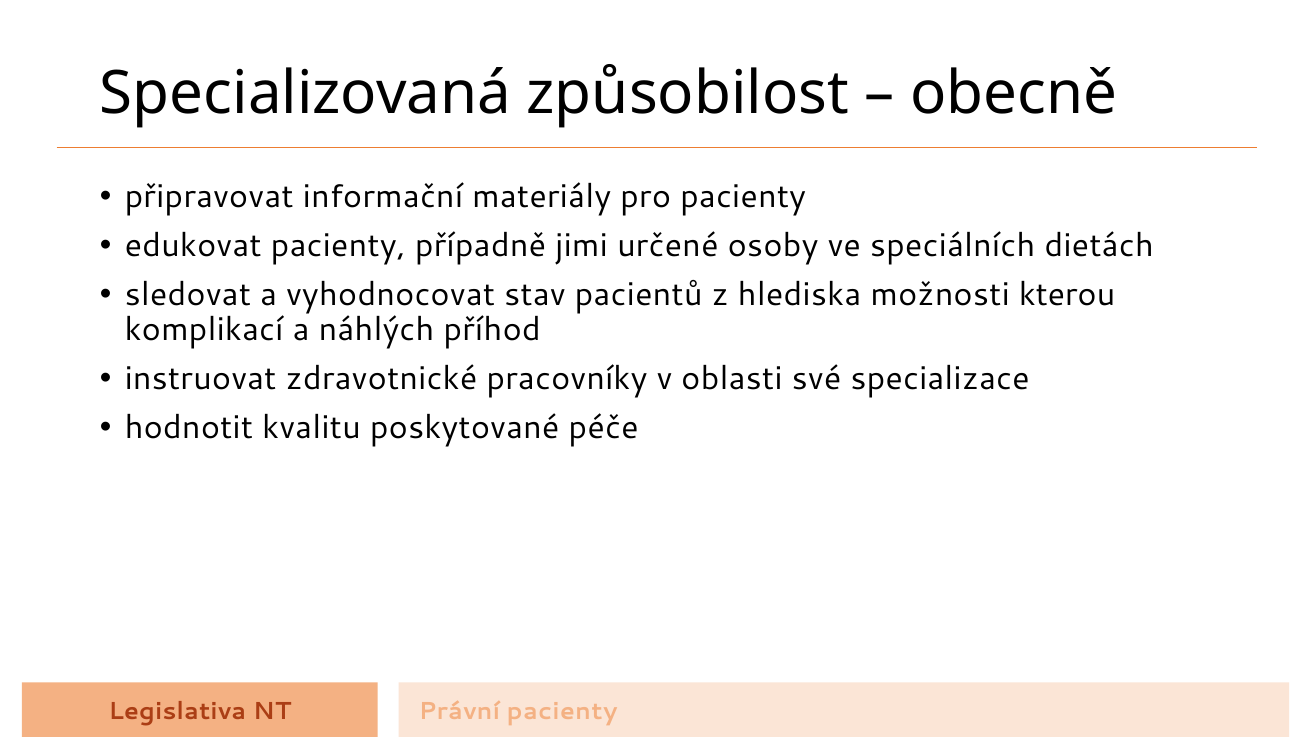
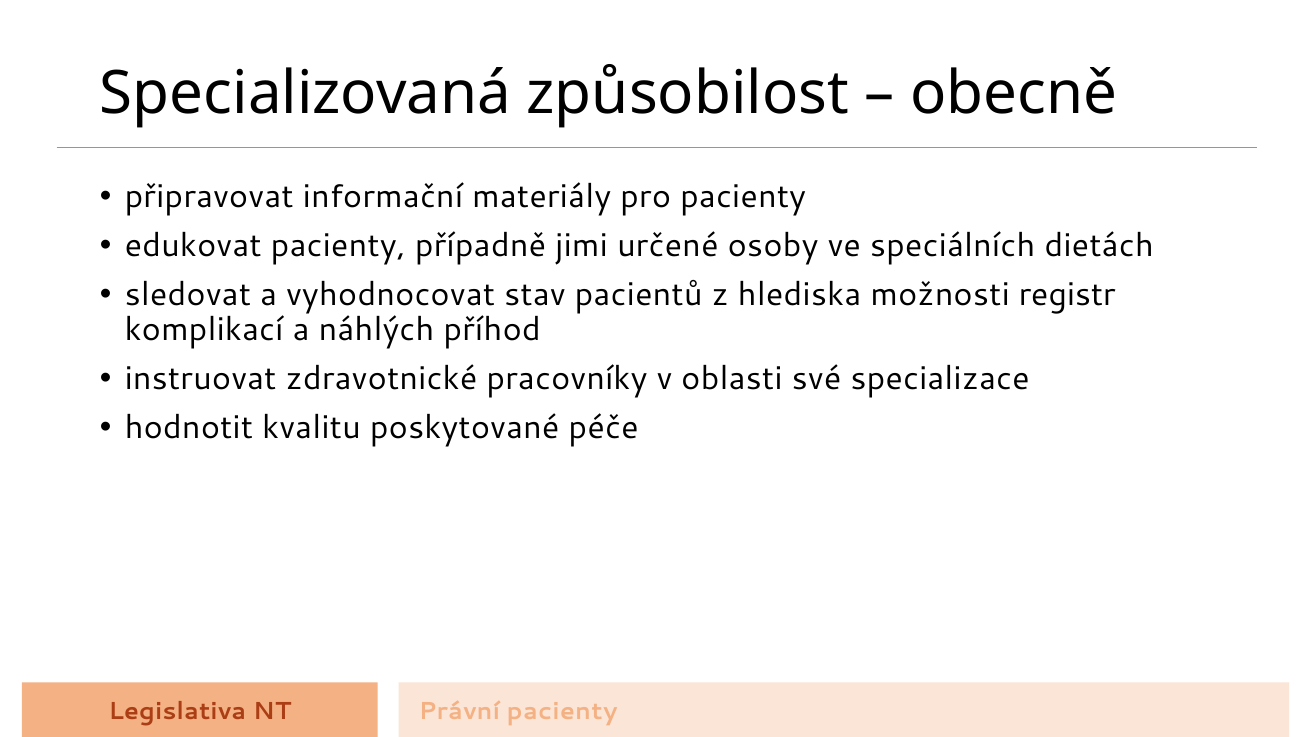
kterou: kterou -> registr
